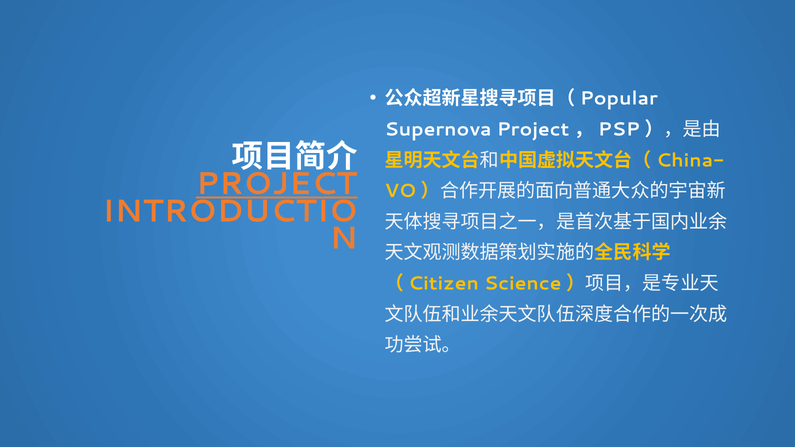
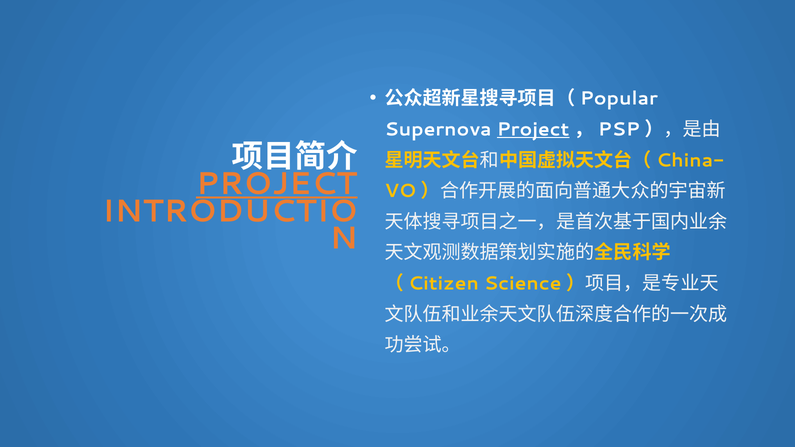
Project at (533, 130) underline: none -> present
